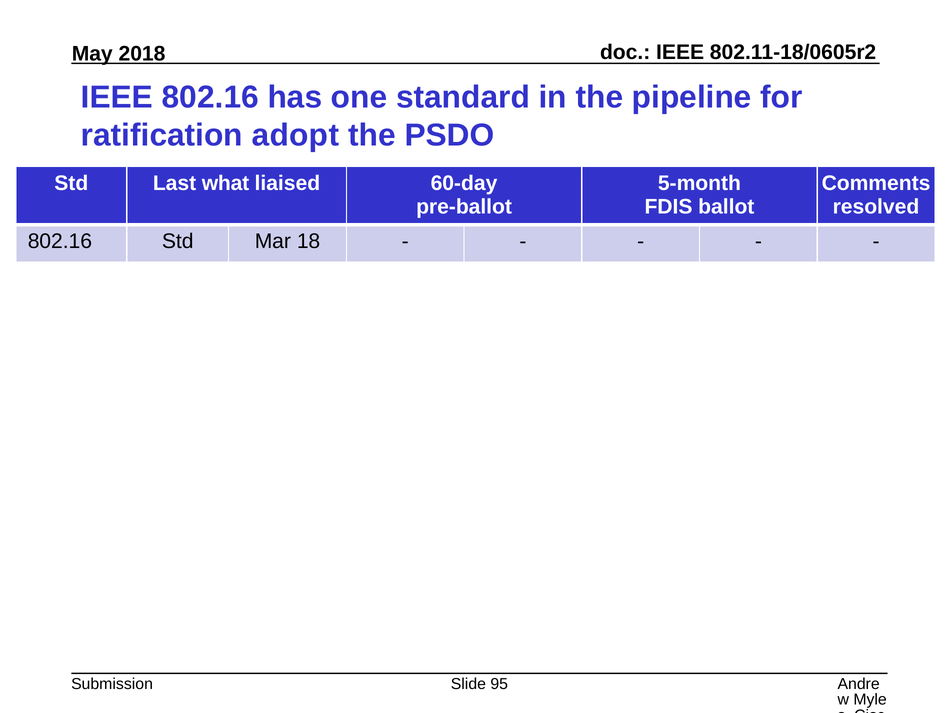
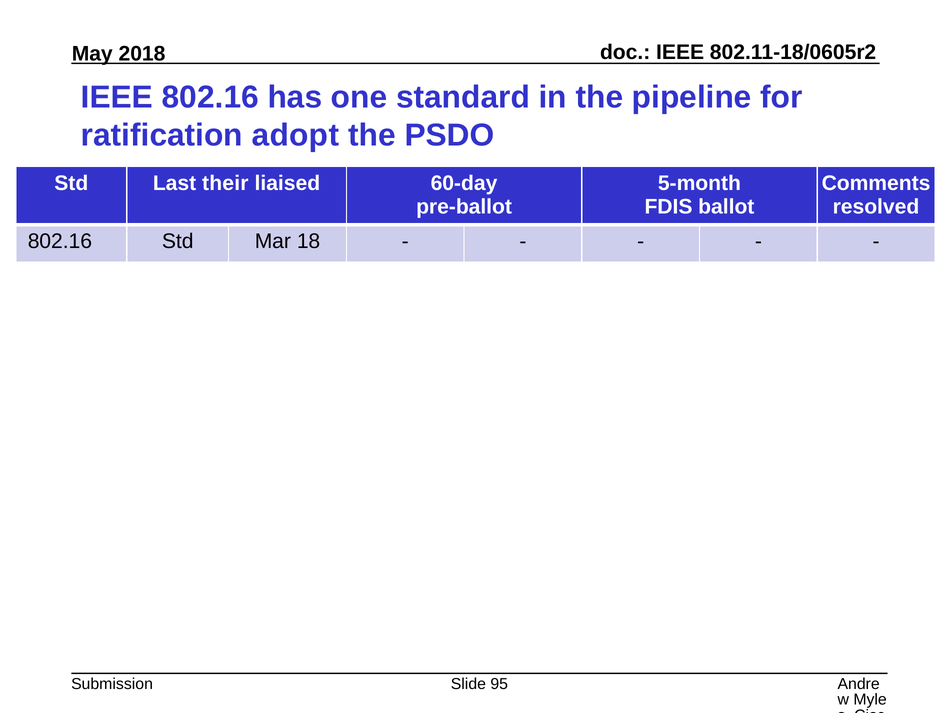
what: what -> their
